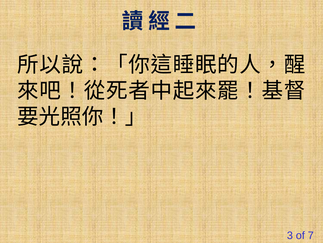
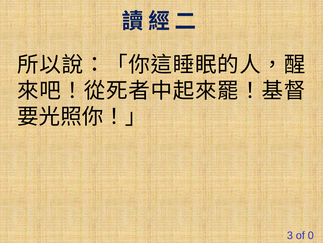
7: 7 -> 0
